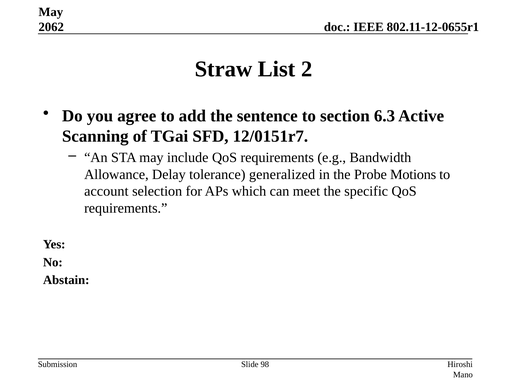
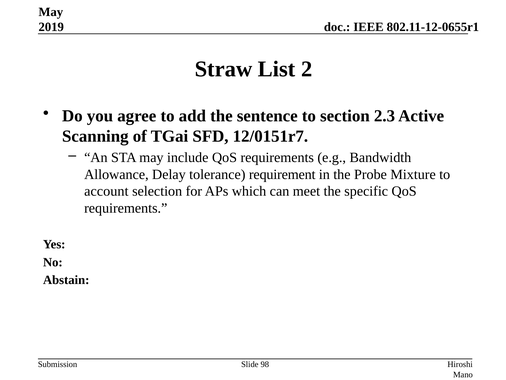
2062: 2062 -> 2019
6.3: 6.3 -> 2.3
generalized: generalized -> requirement
Motions: Motions -> Mixture
